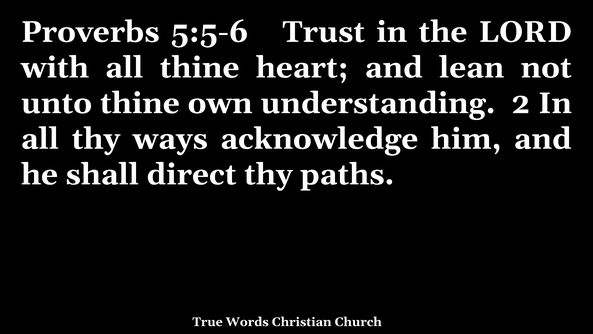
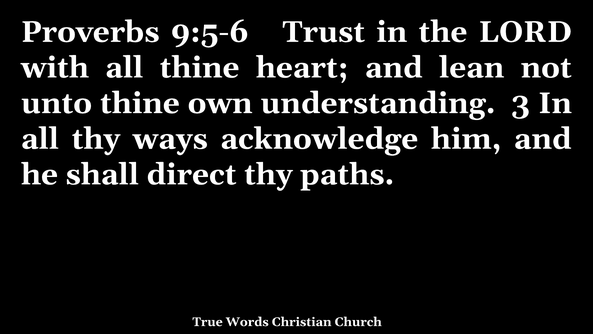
5:5-6: 5:5-6 -> 9:5-6
2: 2 -> 3
